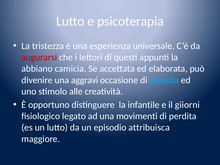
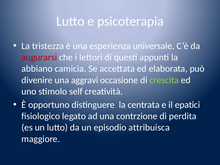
crescita colour: light blue -> light green
alle: alle -> self
infantile: infantile -> centrata
giiorni: giiorni -> epatici
movimenti: movimenti -> contrzione
